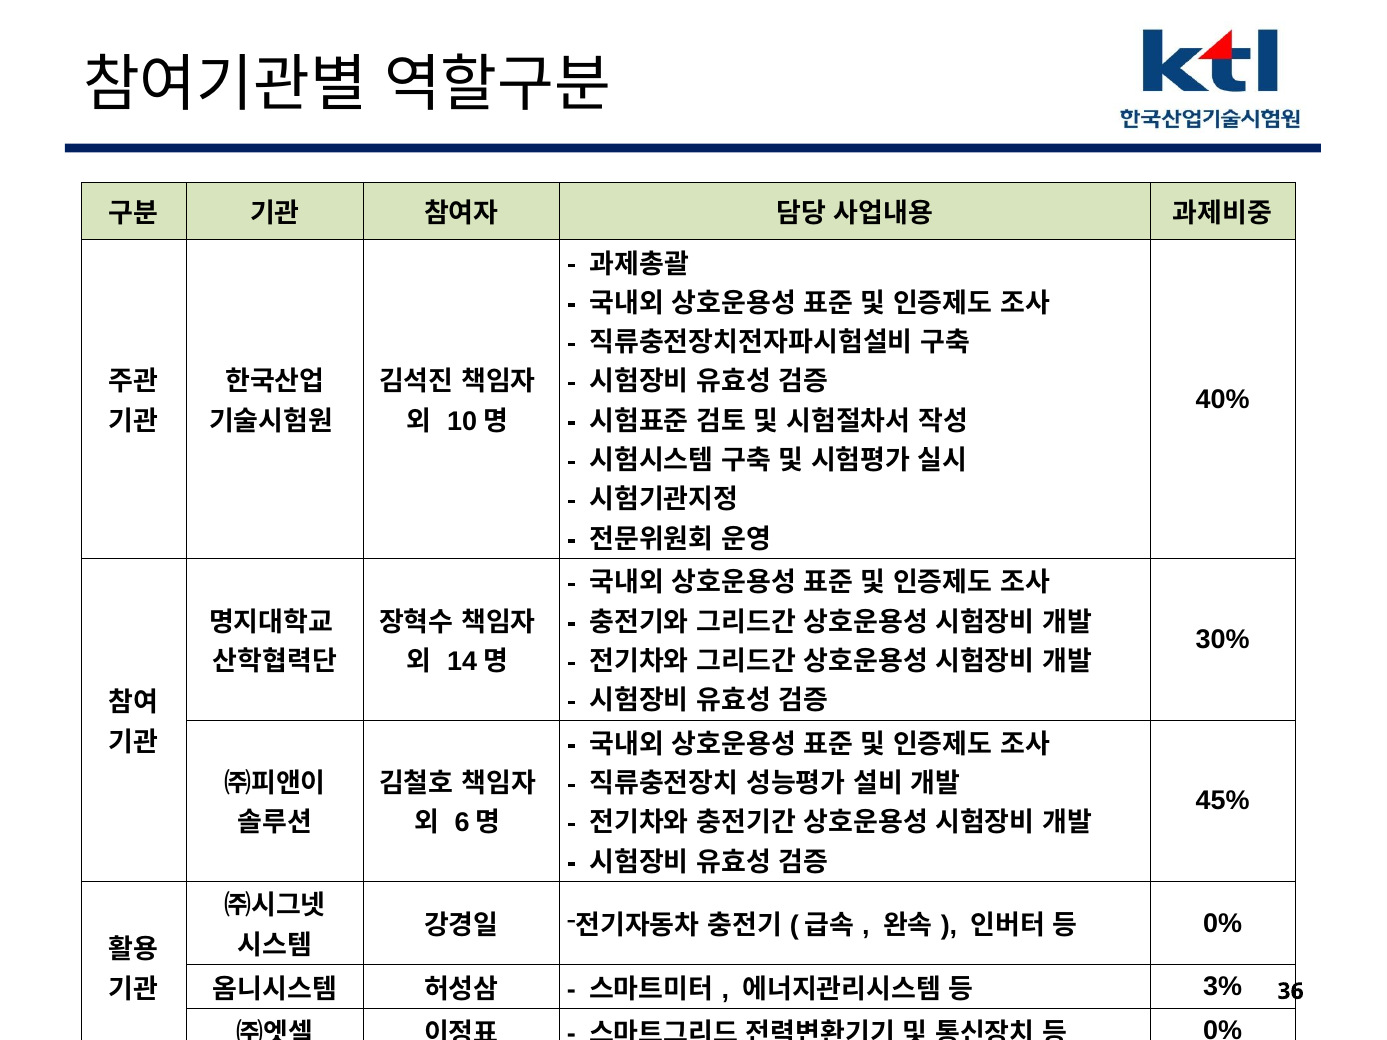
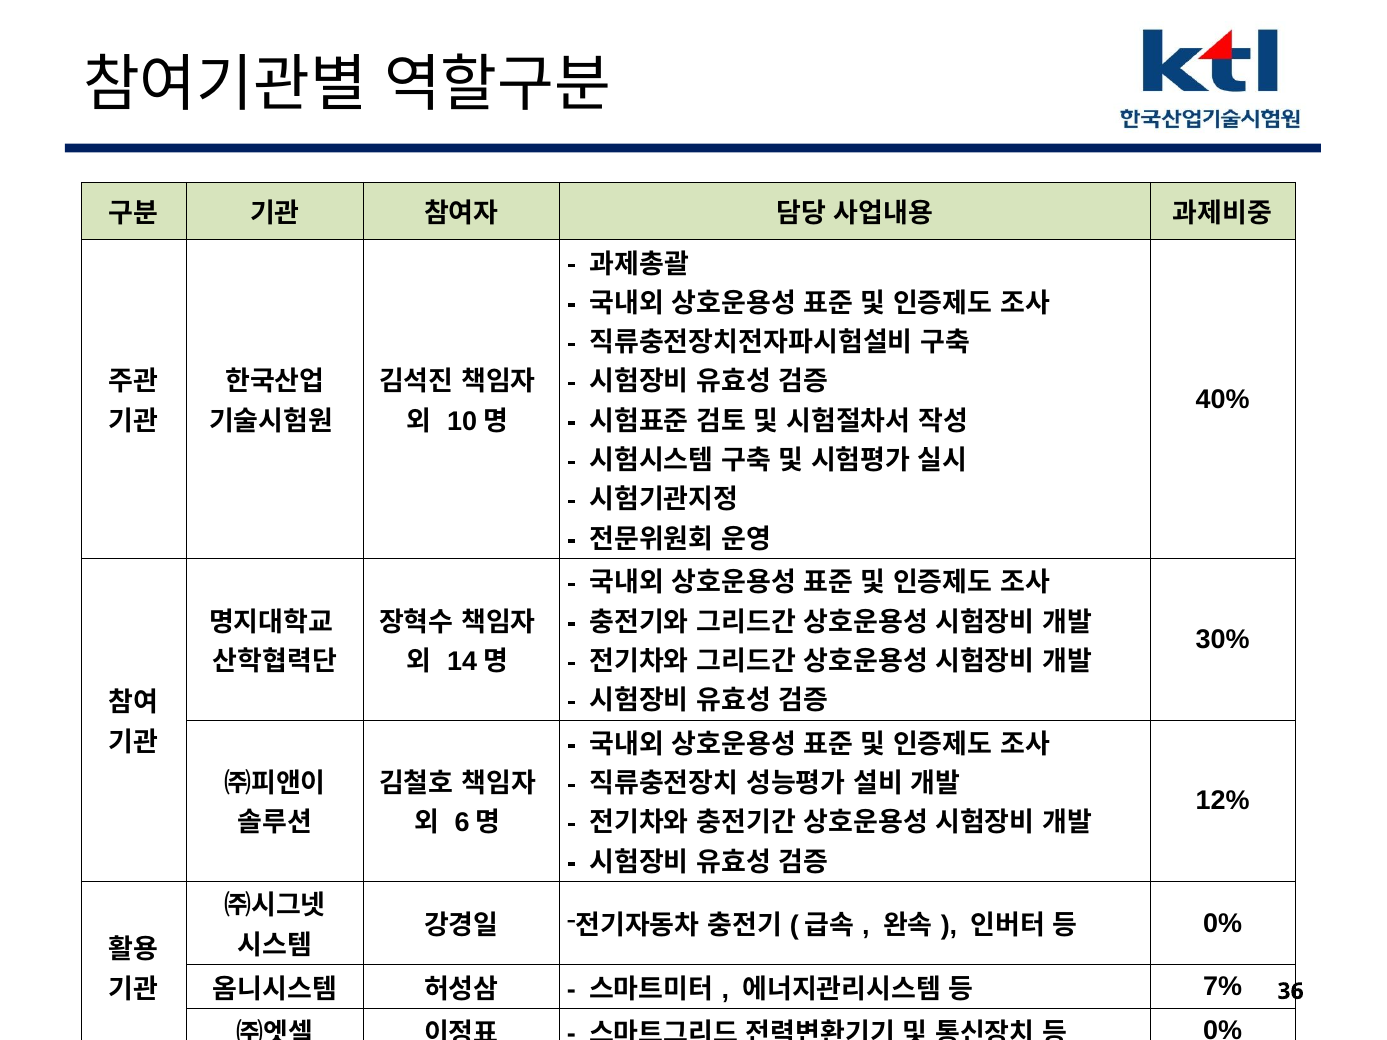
45%: 45% -> 12%
3%: 3% -> 7%
